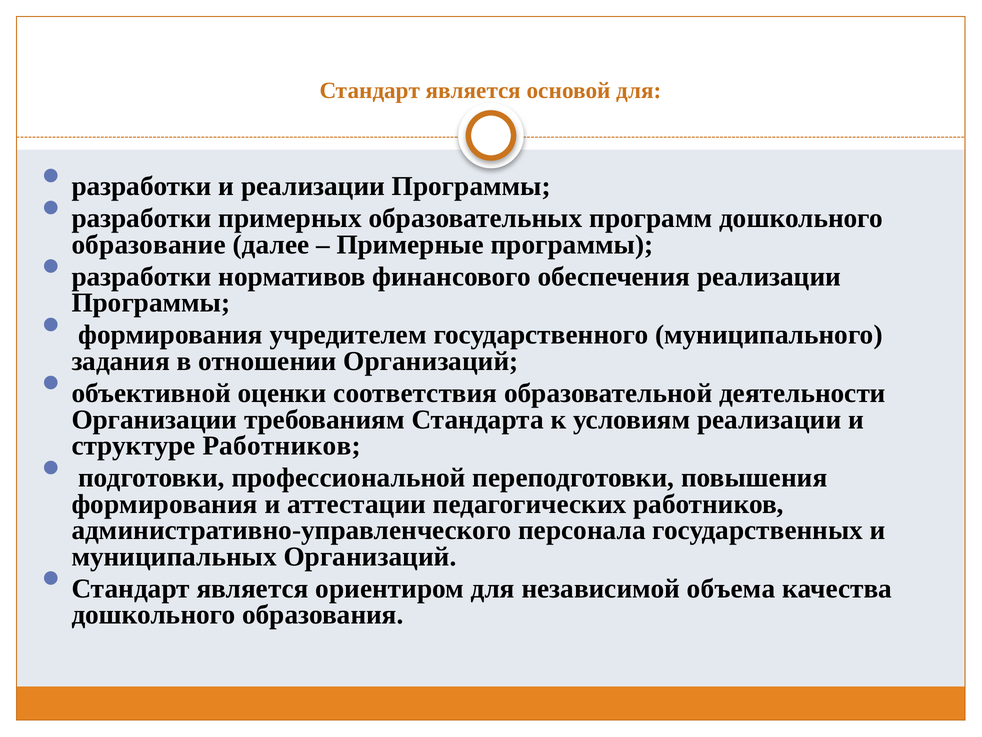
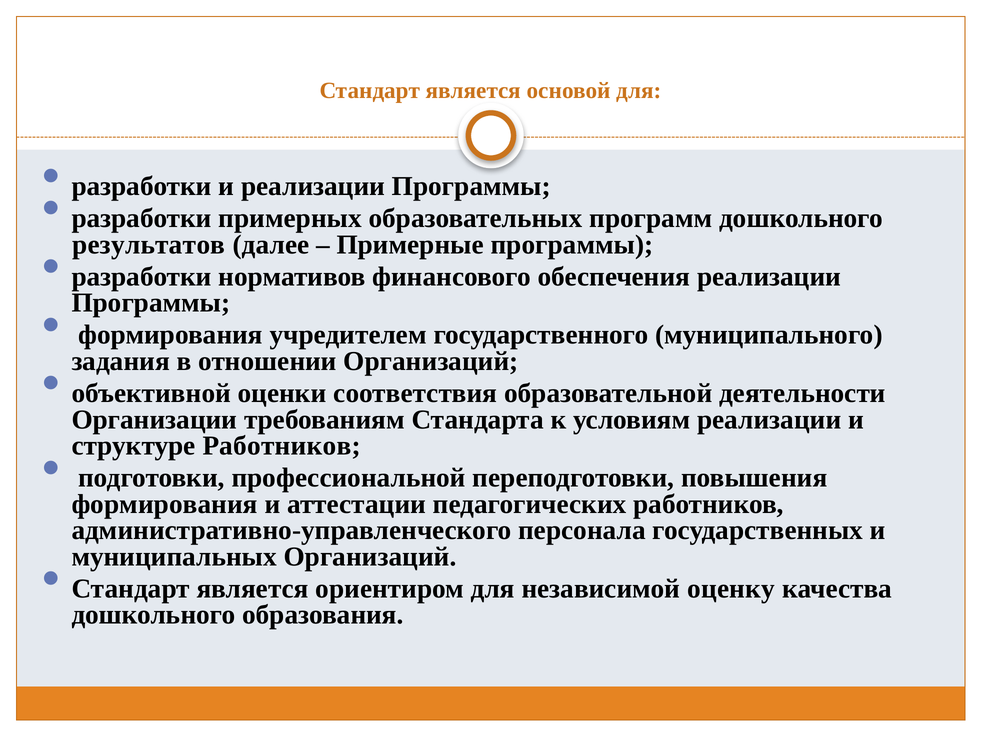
образование: образование -> результатов
объема: объема -> оценку
